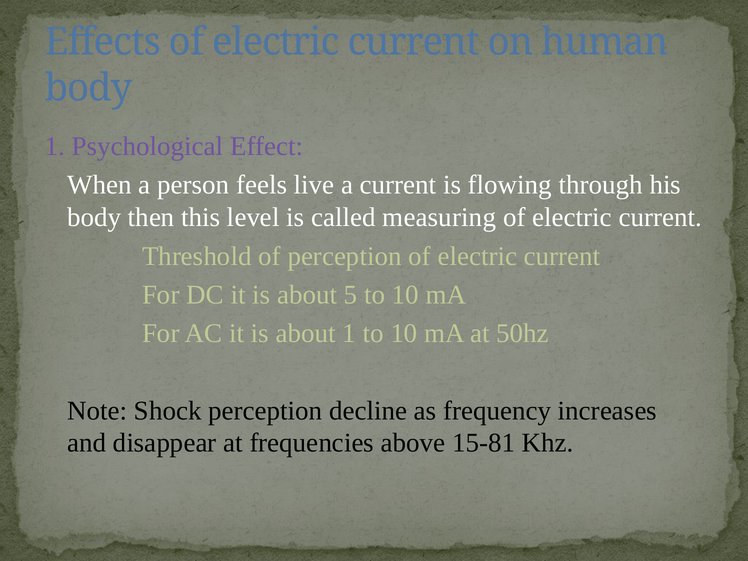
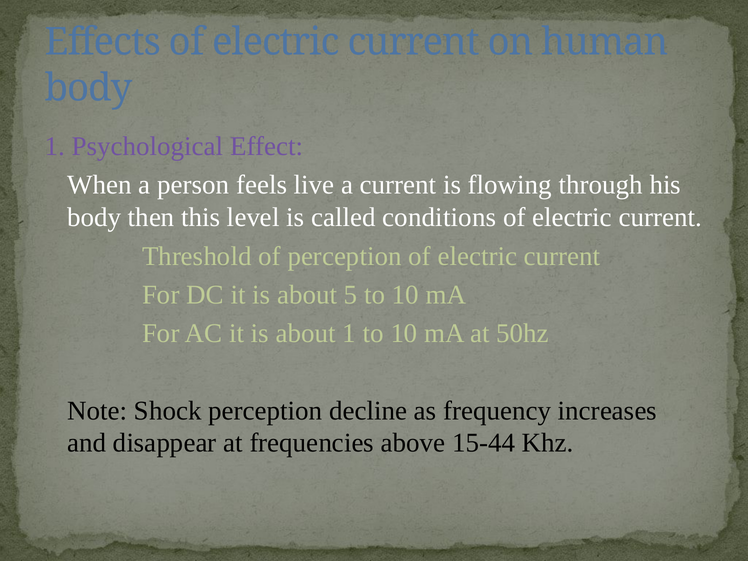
measuring: measuring -> conditions
15-81: 15-81 -> 15-44
